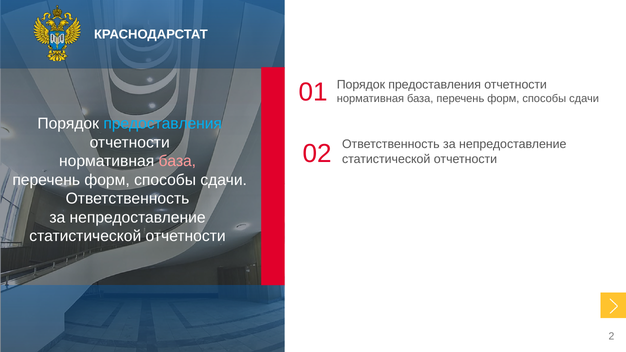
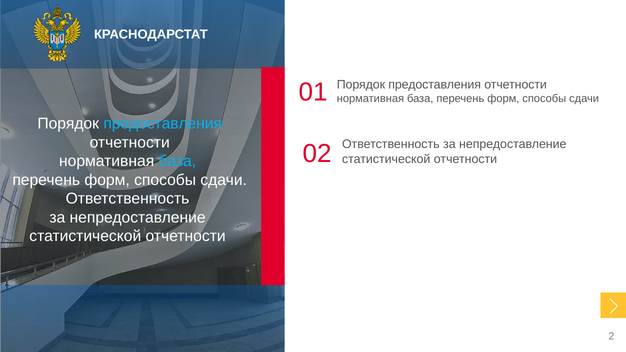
база at (177, 161) colour: pink -> light blue
